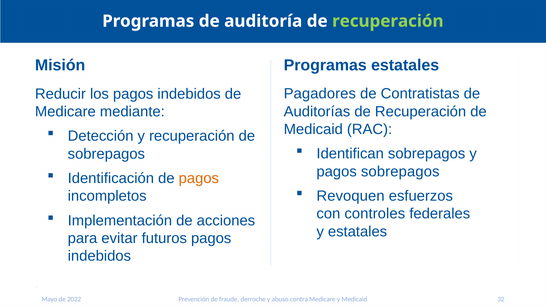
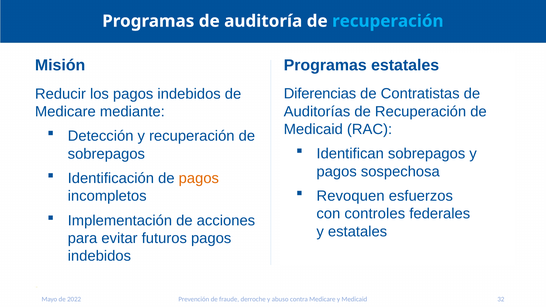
recuperación at (388, 21) colour: light green -> light blue
Pagadores: Pagadores -> Diferencias
pagos sobrepagos: sobrepagos -> sospechosa
